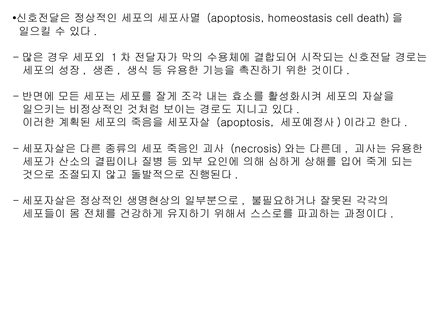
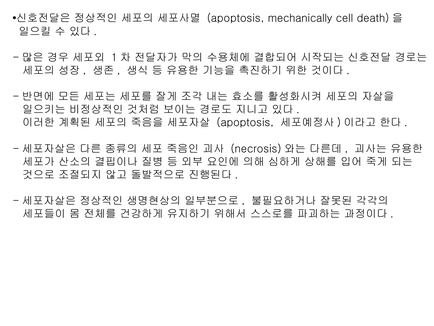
homeostasis: homeostasis -> mechanically
